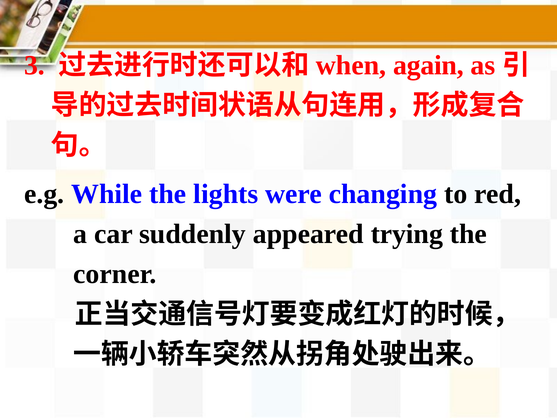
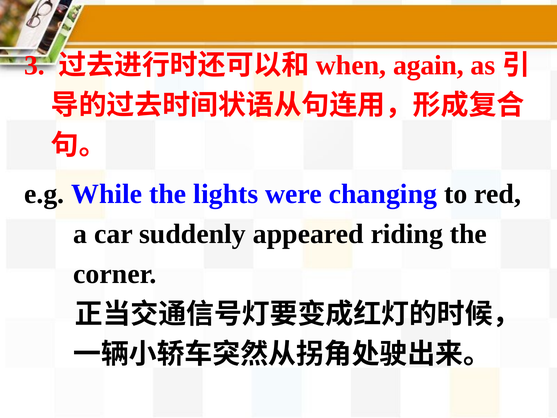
trying: trying -> riding
